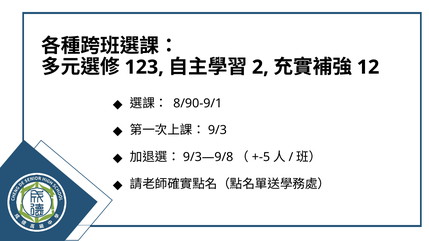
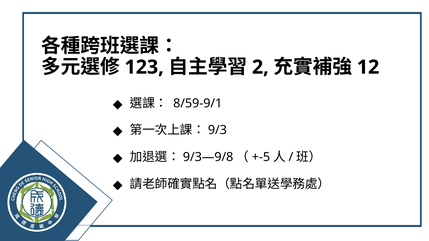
8/90-9/1: 8/90-9/1 -> 8/59-9/1
